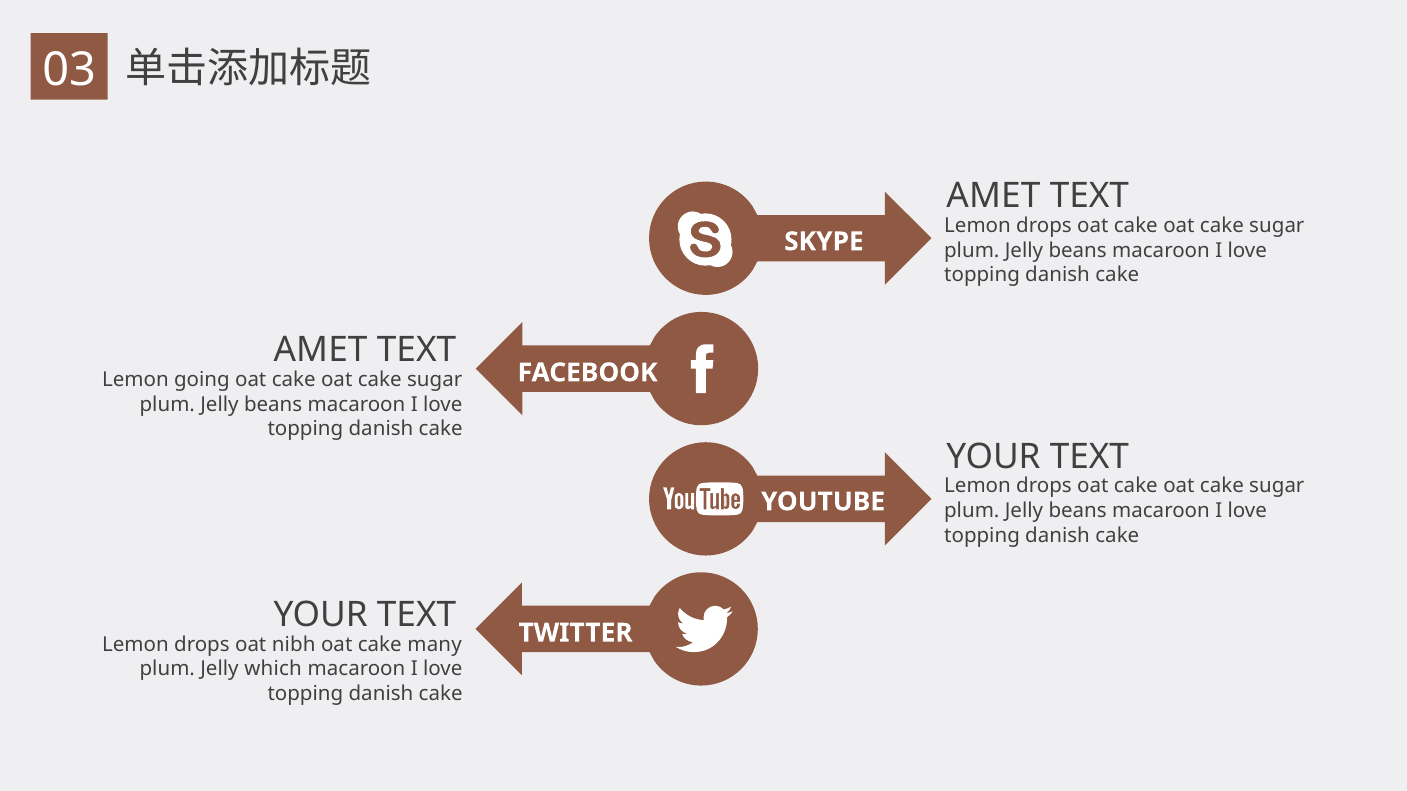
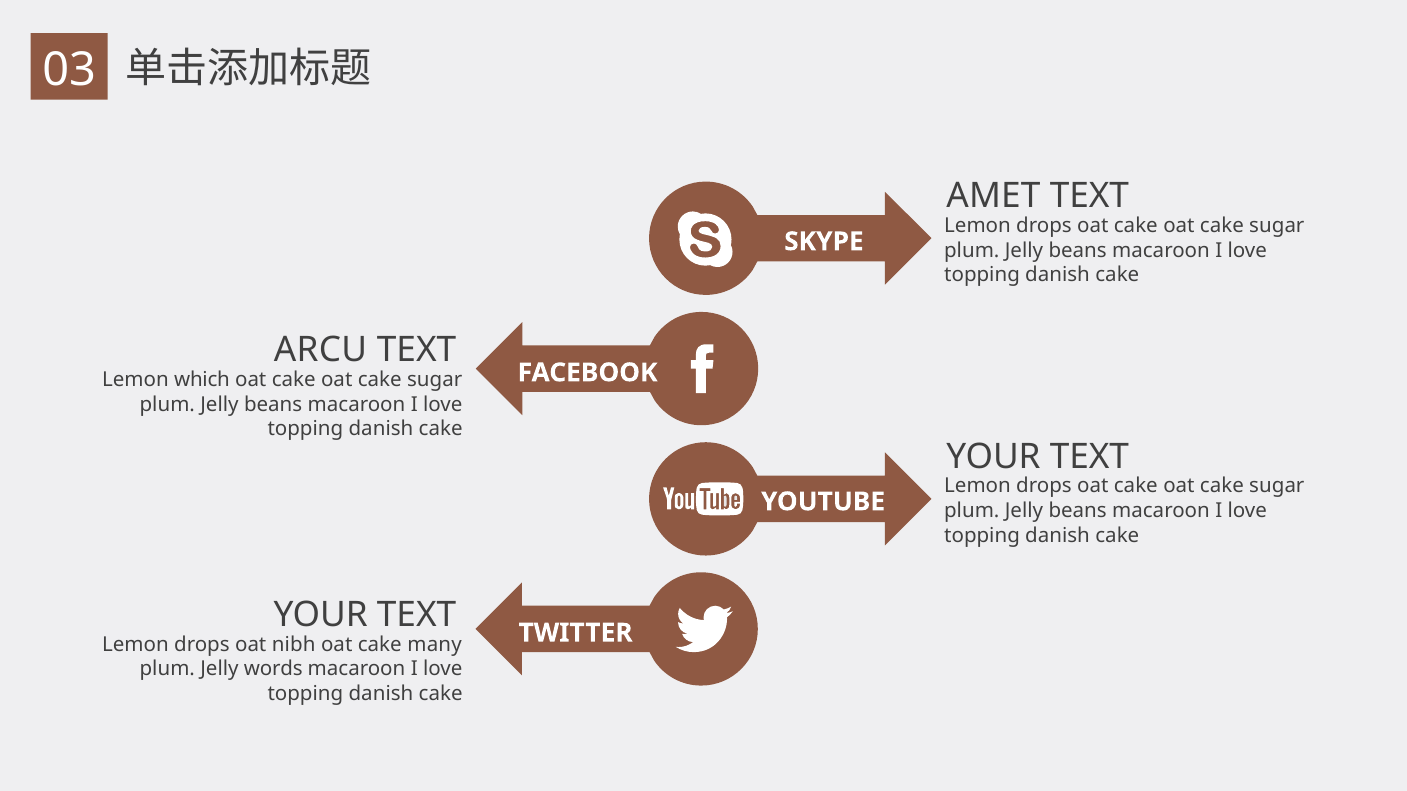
AMET at (321, 350): AMET -> ARCU
going: going -> which
which: which -> words
